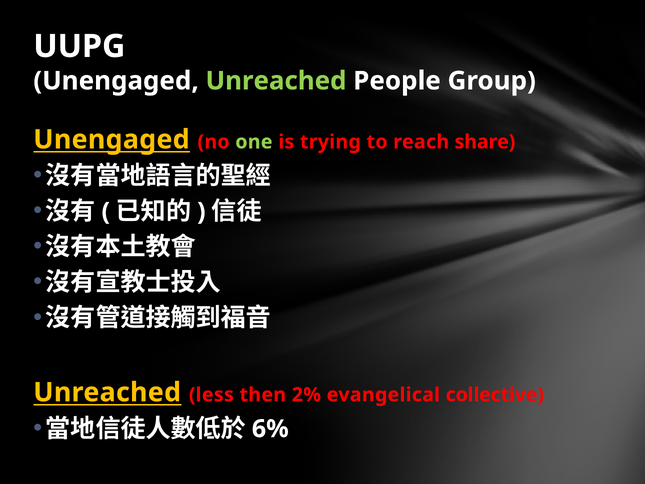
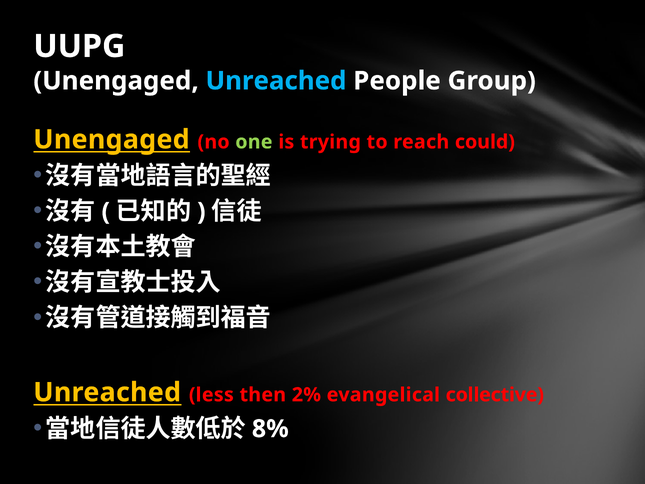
Unreached at (276, 81) colour: light green -> light blue
share: share -> could
6%: 6% -> 8%
